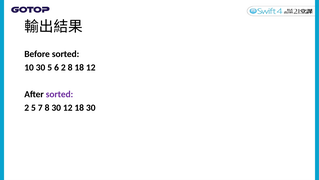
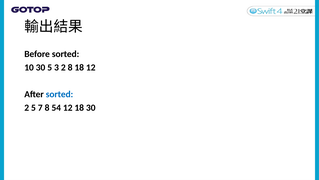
6: 6 -> 3
sorted at (59, 94) colour: purple -> blue
8 30: 30 -> 54
